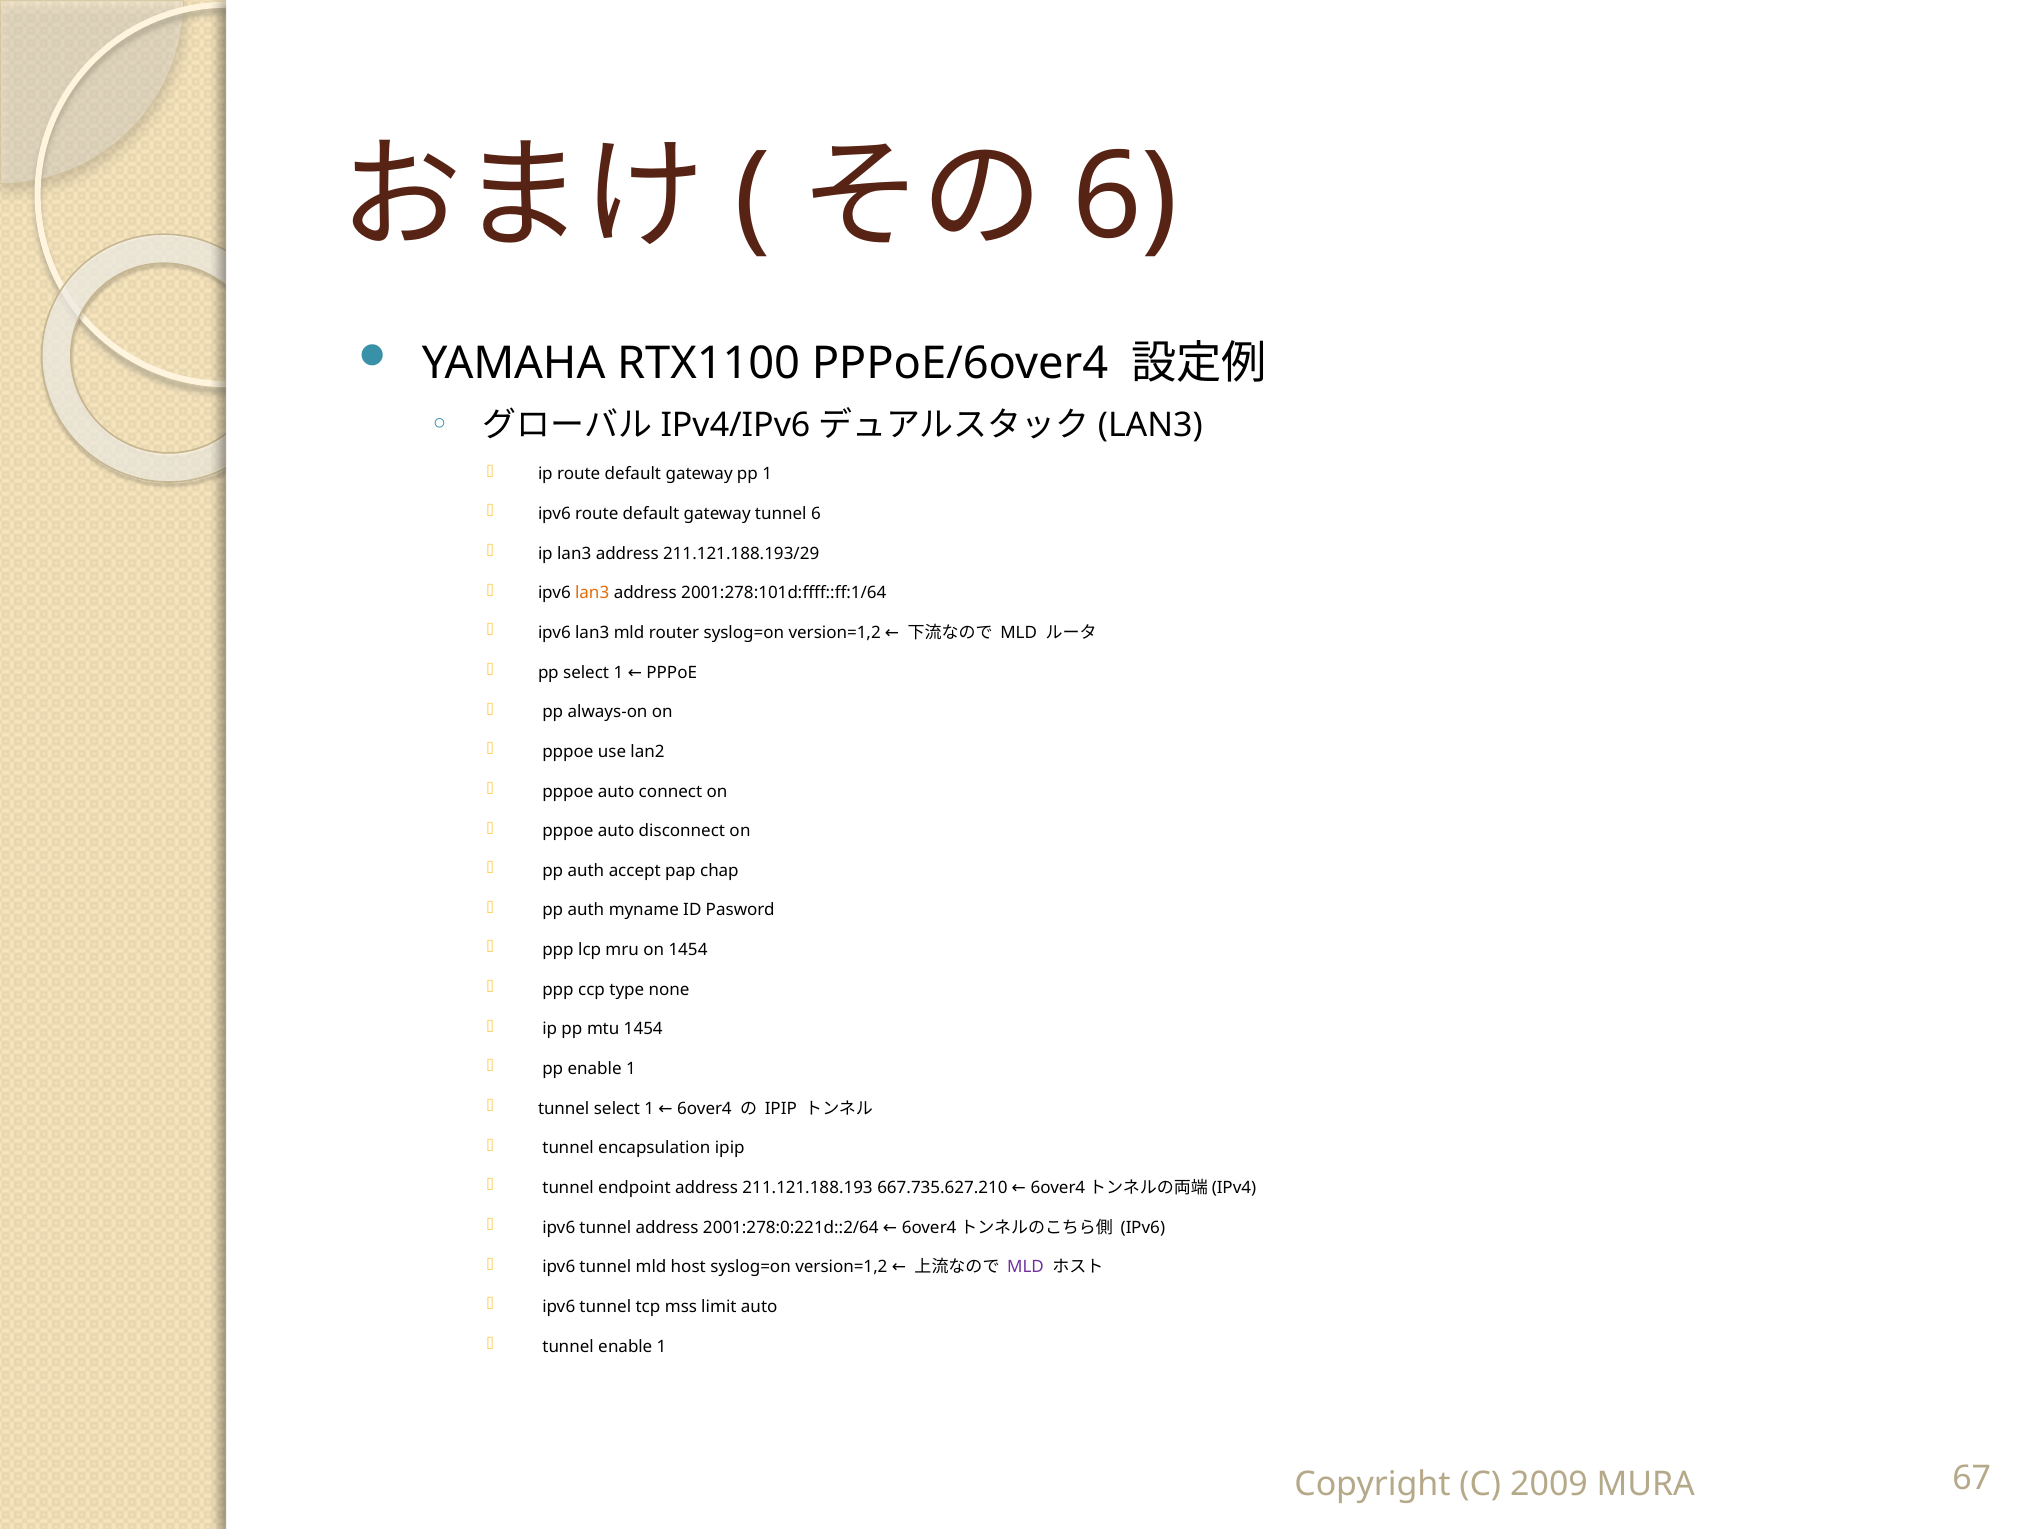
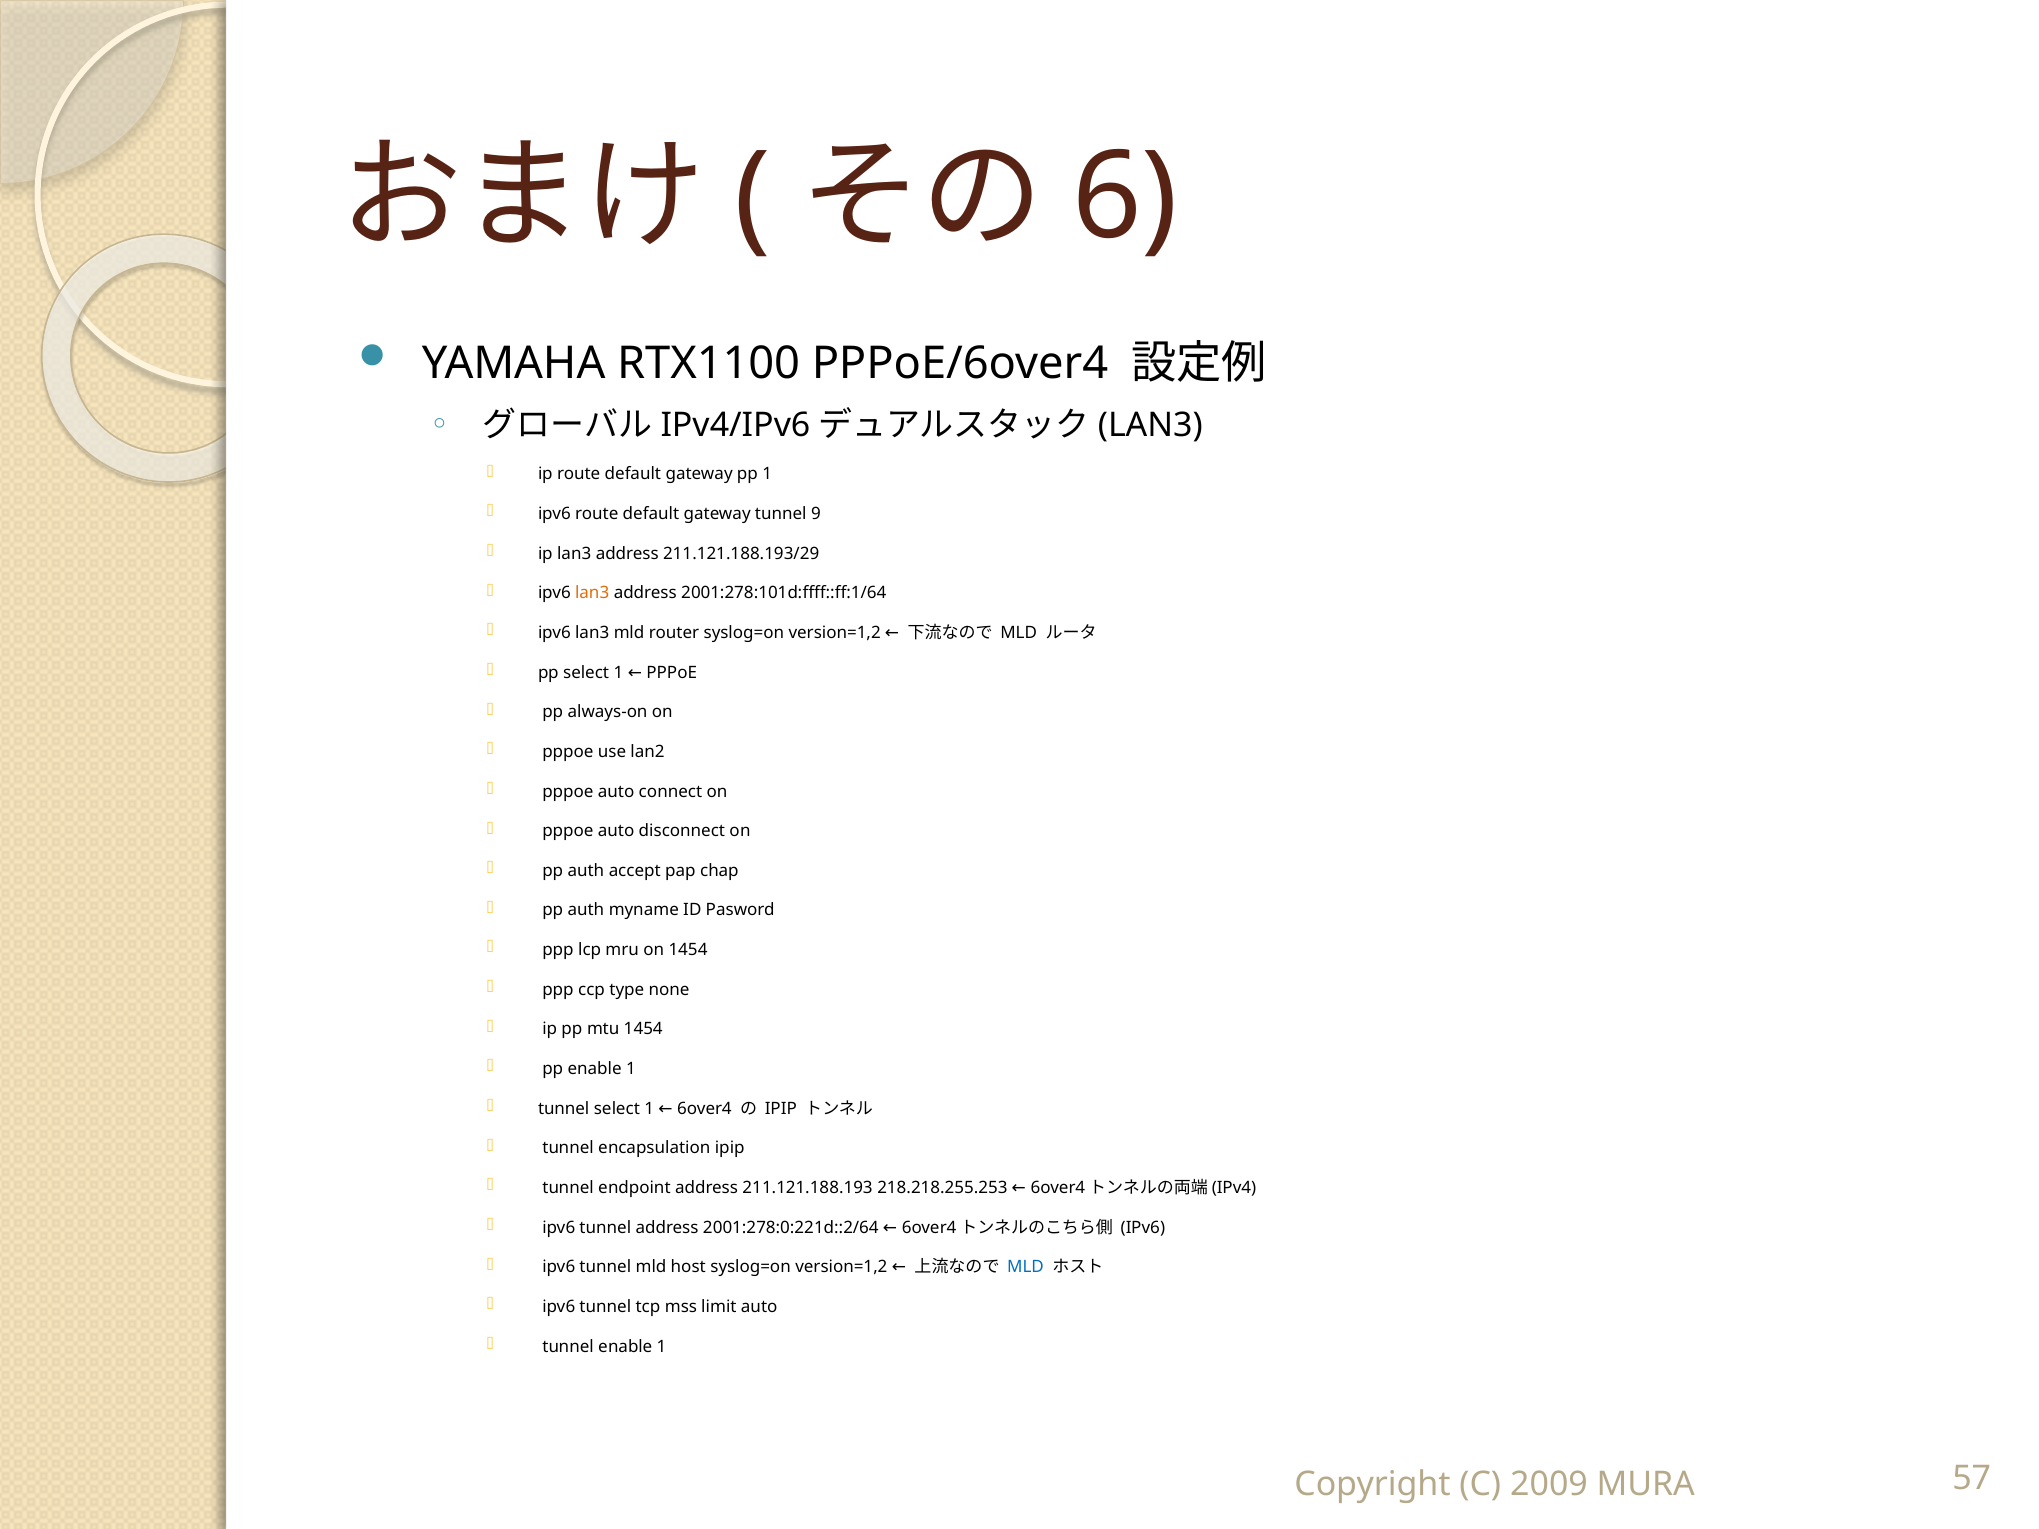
tunnel 6: 6 -> 9
667.735.627.210: 667.735.627.210 -> 218.218.255.253
MLD at (1026, 1267) colour: purple -> blue
67: 67 -> 57
